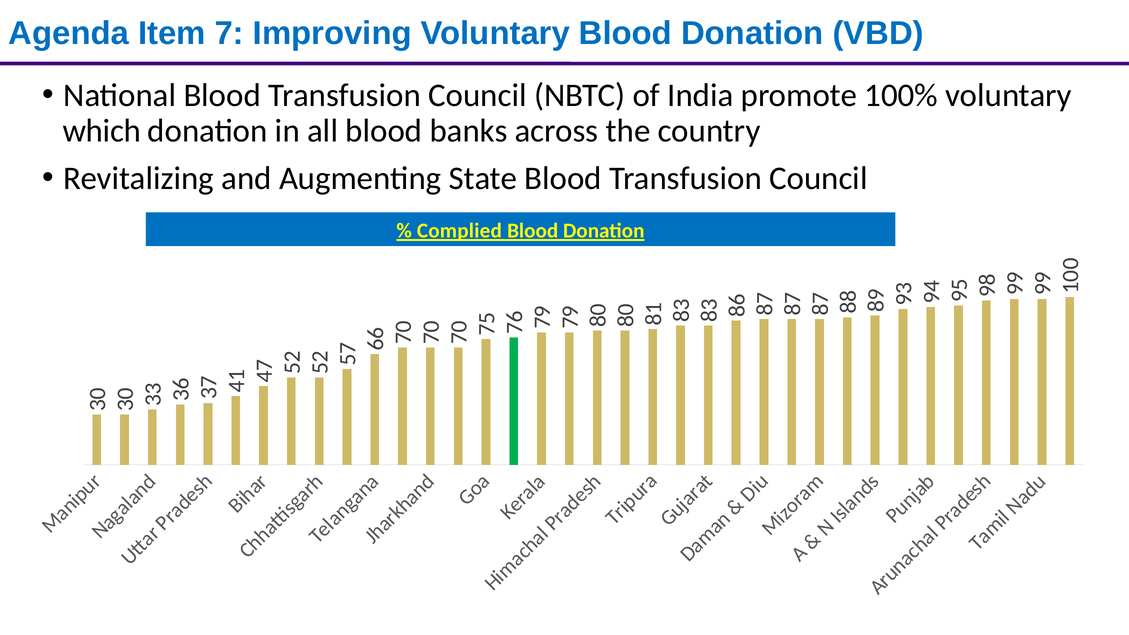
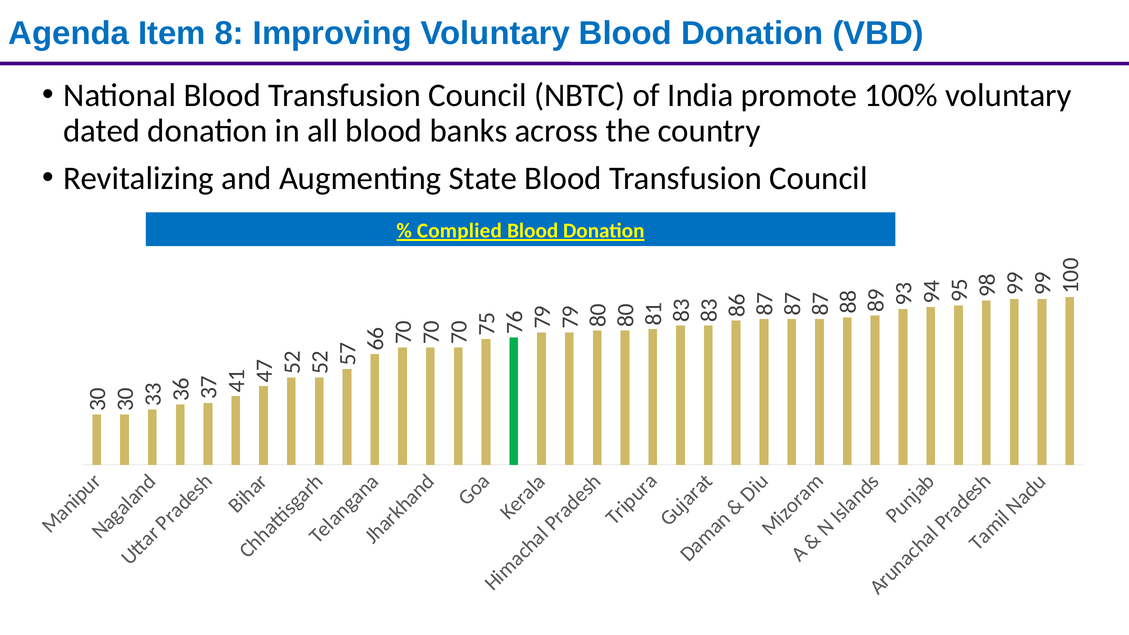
Item 7: 7 -> 8
which: which -> dated
